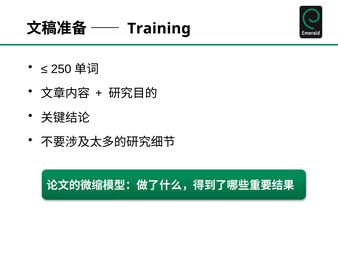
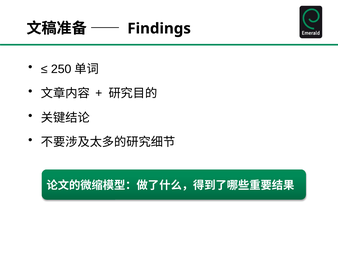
Training: Training -> Findings
